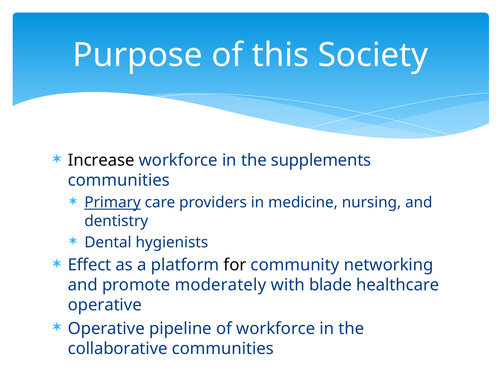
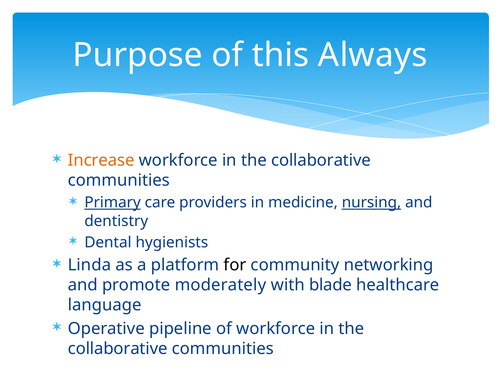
Society: Society -> Always
Increase colour: black -> orange
supplements at (321, 160): supplements -> collaborative
nursing underline: none -> present
Effect: Effect -> Linda
operative at (105, 305): operative -> language
